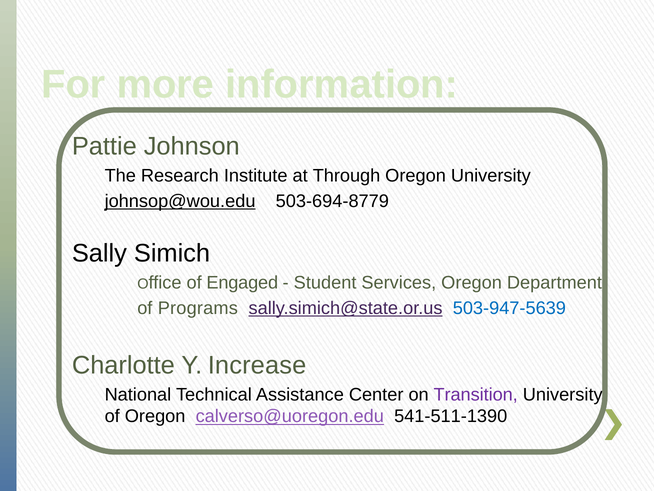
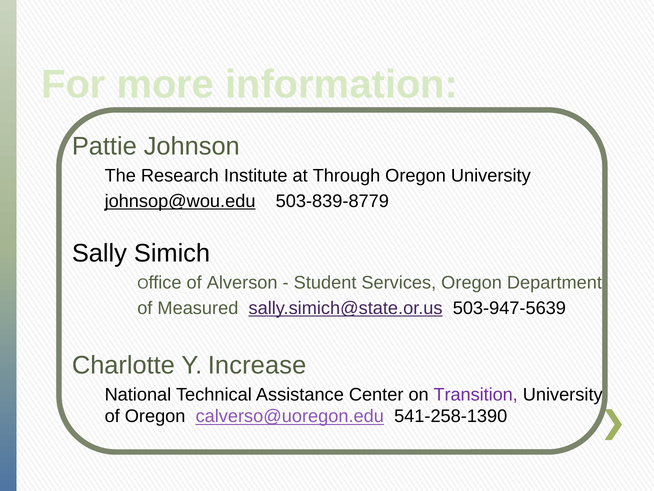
503-694-8779: 503-694-8779 -> 503-839-8779
Engaged: Engaged -> Alverson
Programs: Programs -> Measured
503-947-5639 colour: blue -> black
541-511-1390: 541-511-1390 -> 541-258-1390
